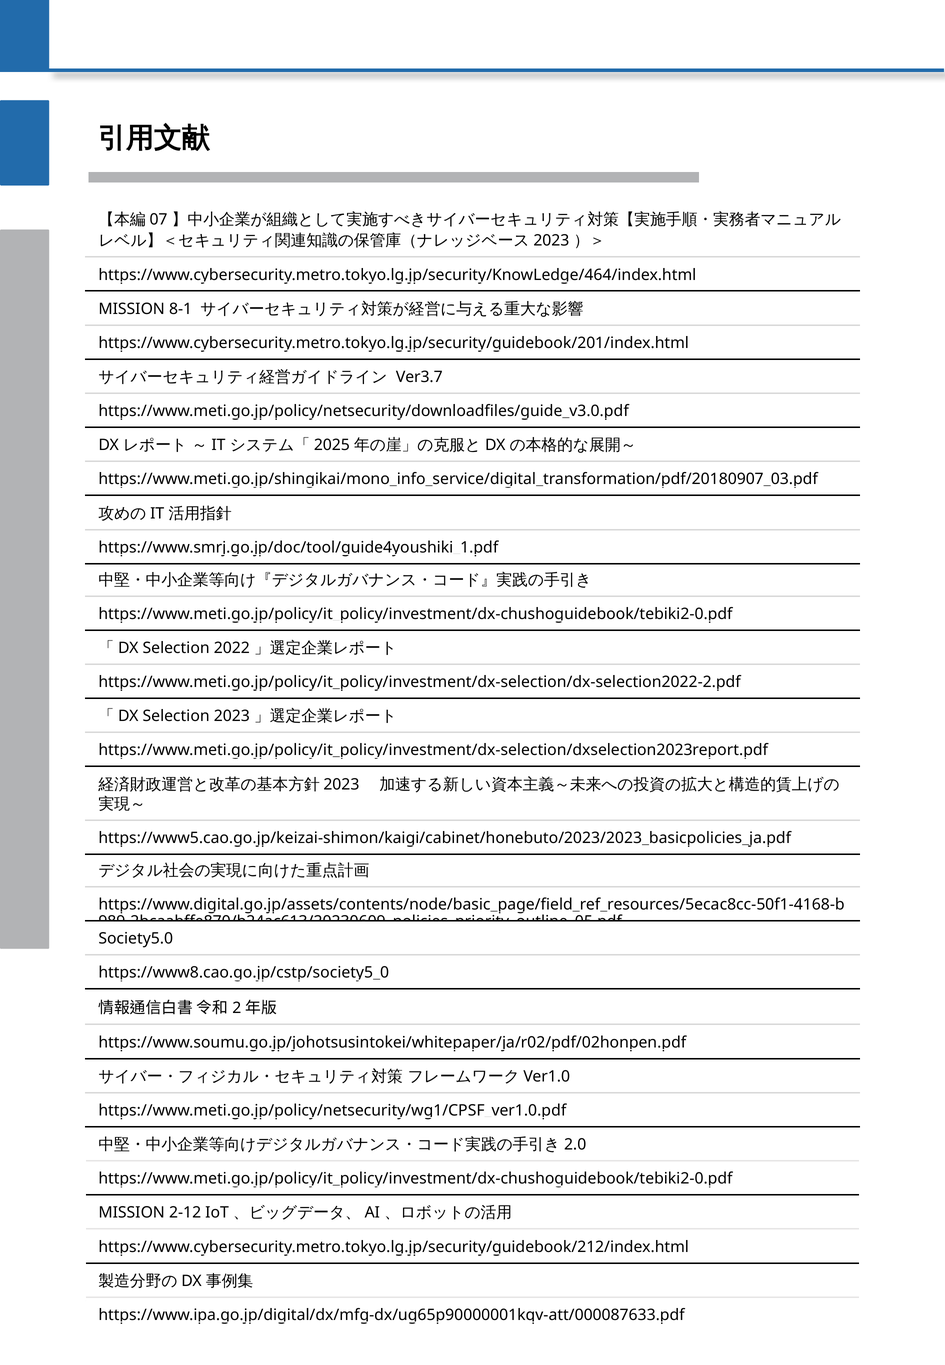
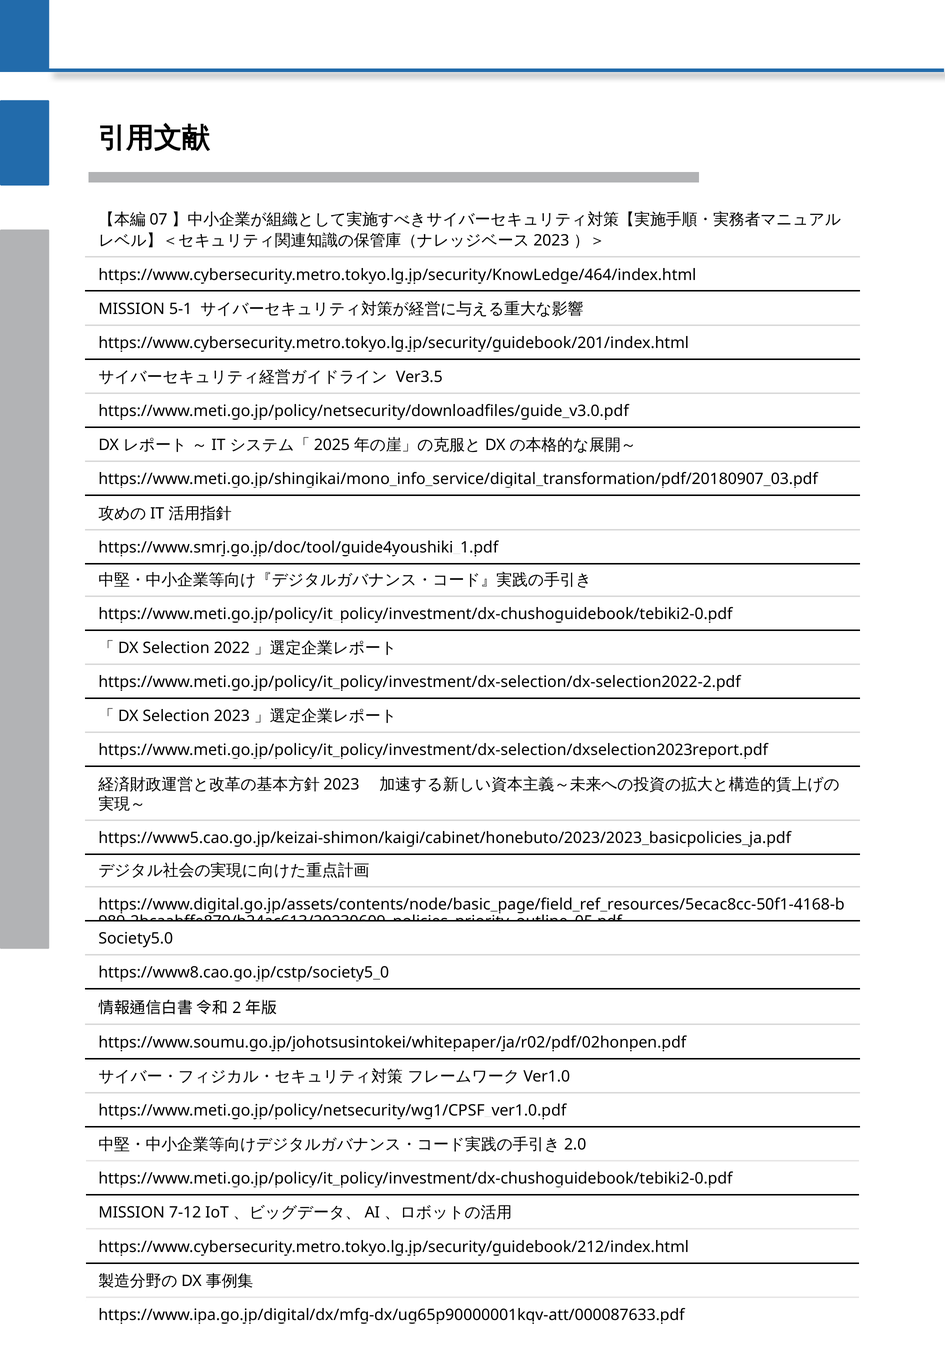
8-1: 8-1 -> 5-1
Ver3.7: Ver3.7 -> Ver3.5
2-12: 2-12 -> 7-12
